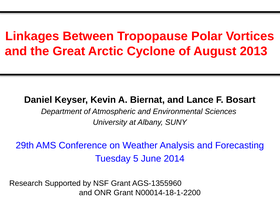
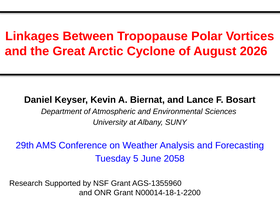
2013: 2013 -> 2026
2014: 2014 -> 2058
